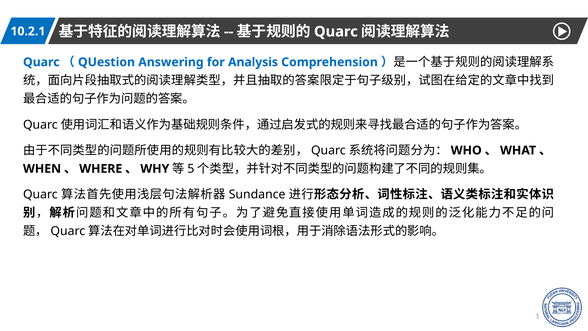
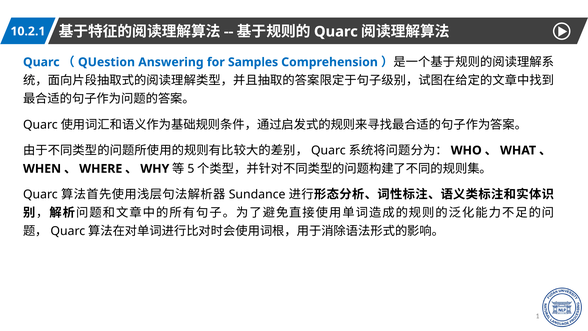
Analysis: Analysis -> Samples
